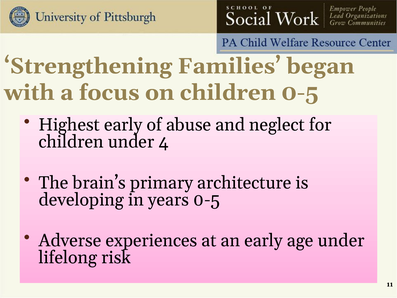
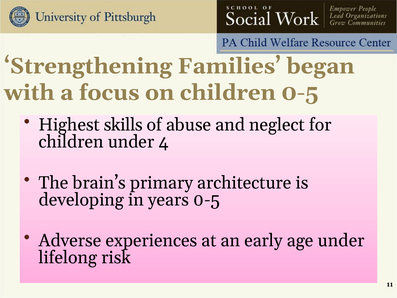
Highest early: early -> skills
